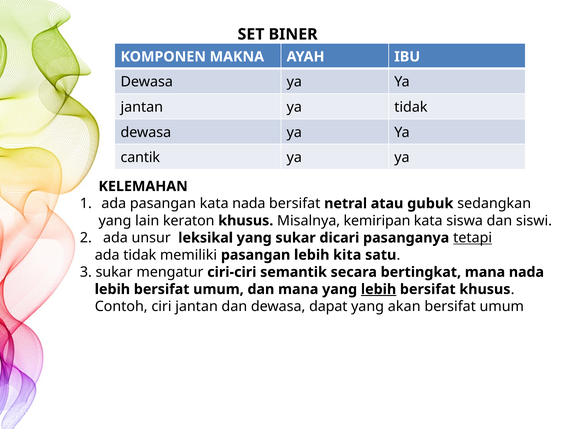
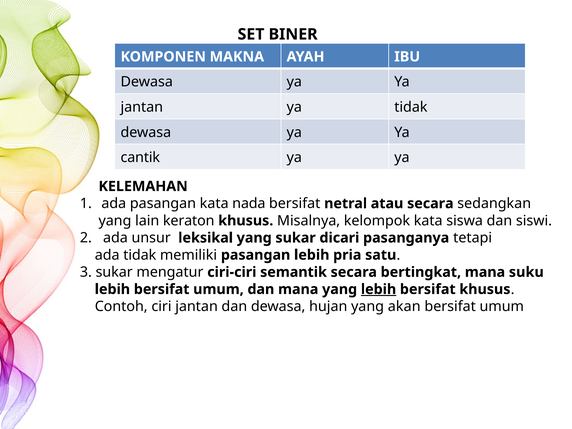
atau gubuk: gubuk -> secara
kemiripan: kemiripan -> kelompok
tetapi underline: present -> none
kita: kita -> pria
mana nada: nada -> suku
dapat: dapat -> hujan
